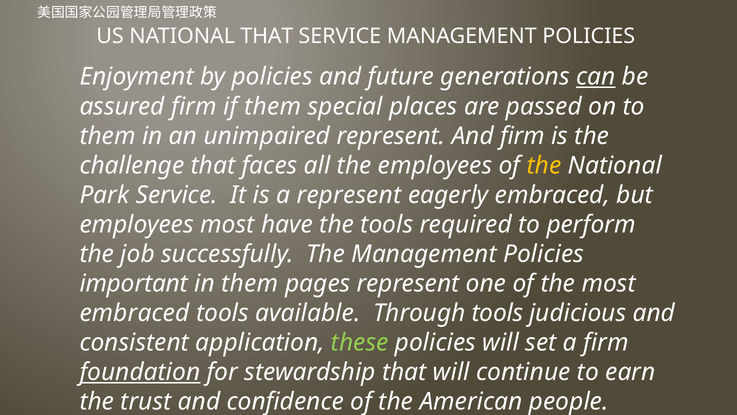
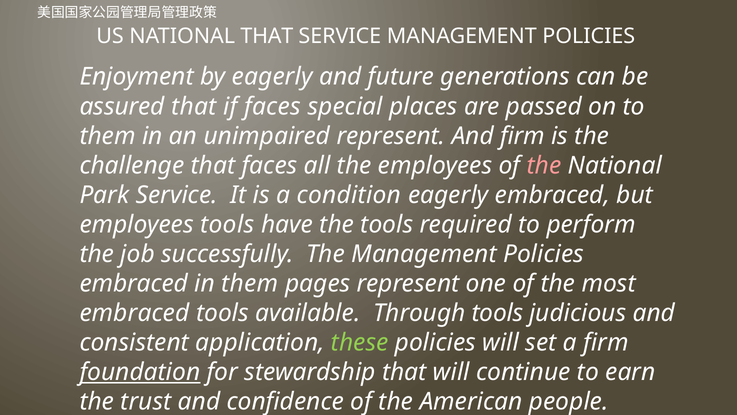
by policies: policies -> eagerly
can underline: present -> none
assured firm: firm -> that
if them: them -> faces
the at (544, 165) colour: yellow -> pink
a represent: represent -> condition
employees most: most -> tools
important at (134, 283): important -> embraced
